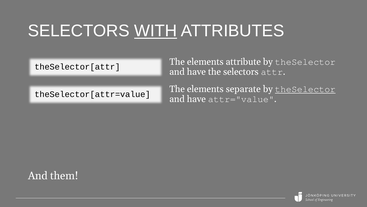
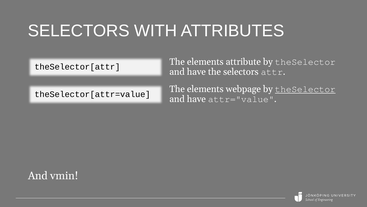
WITH underline: present -> none
separate: separate -> webpage
them: them -> vmin
